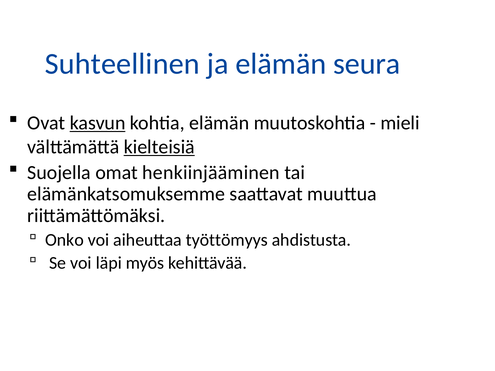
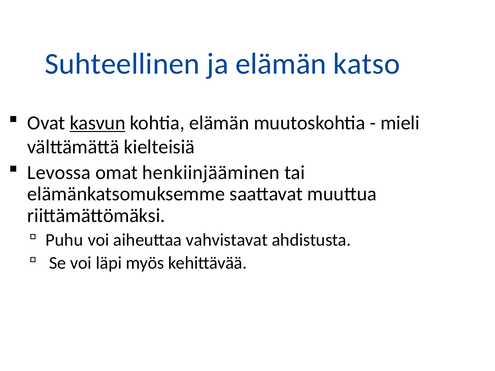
seura: seura -> katso
kielteisiä underline: present -> none
Suojella: Suojella -> Levossa
Onko: Onko -> Puhu
työttömyys: työttömyys -> vahvistavat
